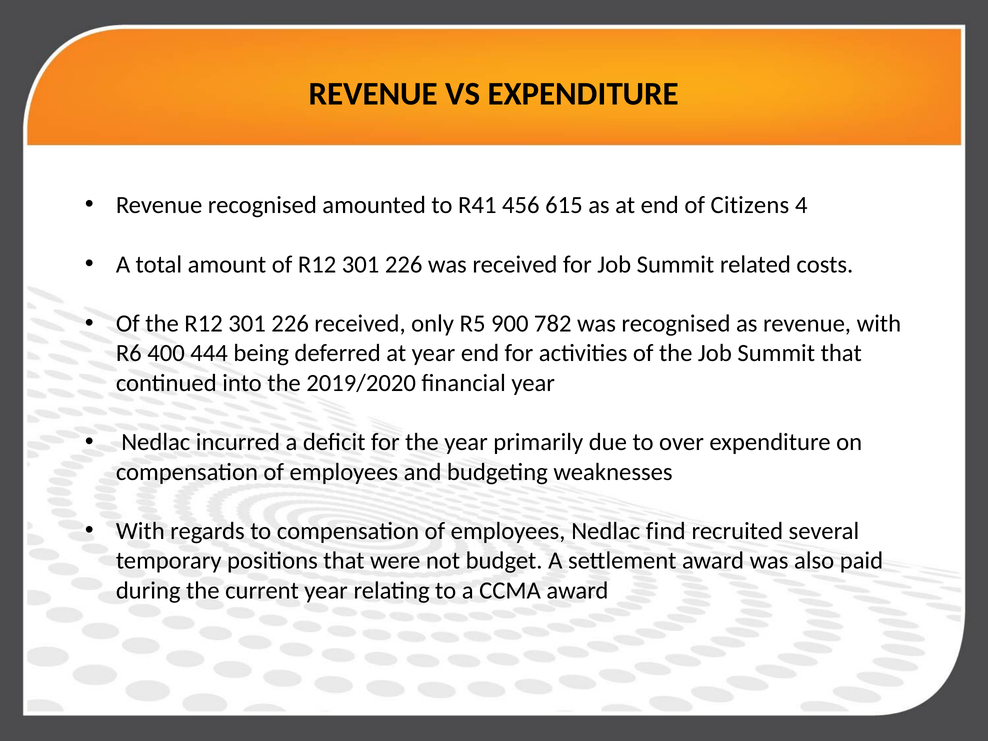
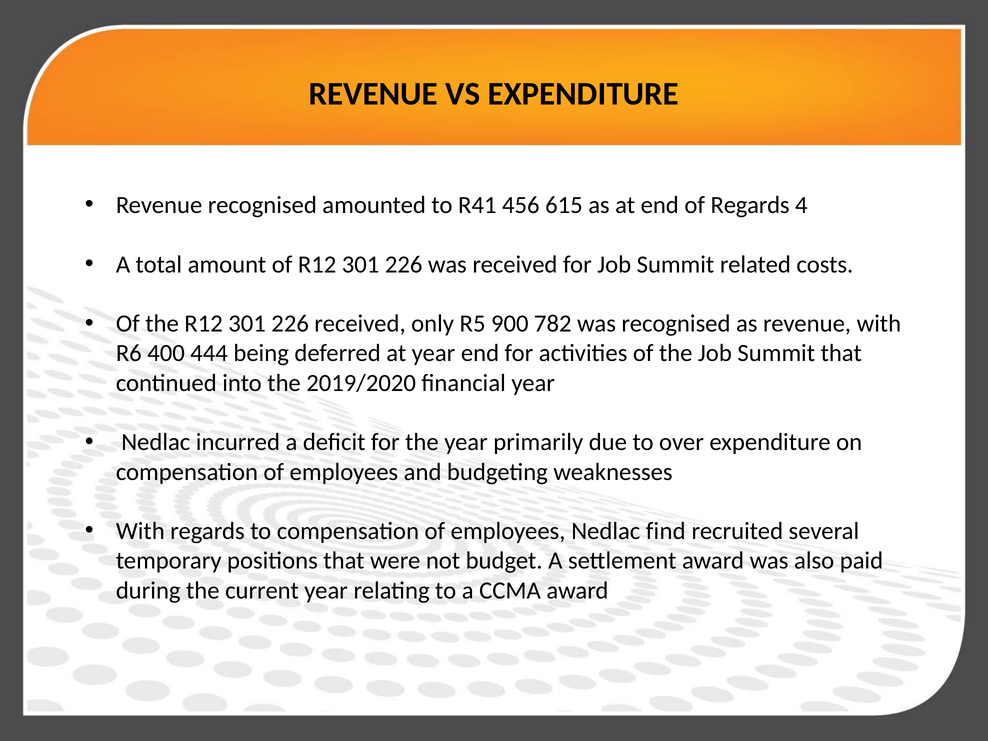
of Citizens: Citizens -> Regards
